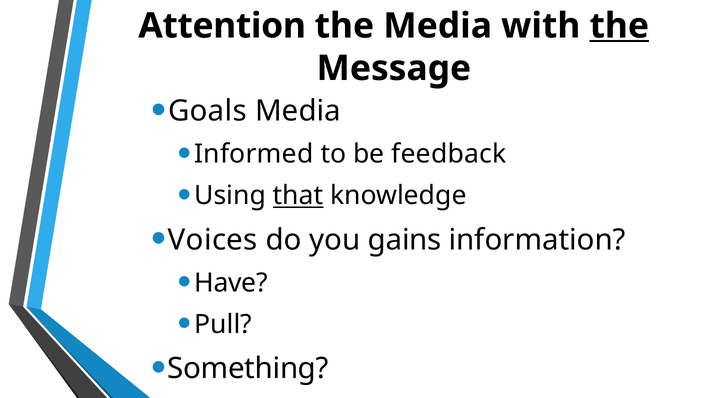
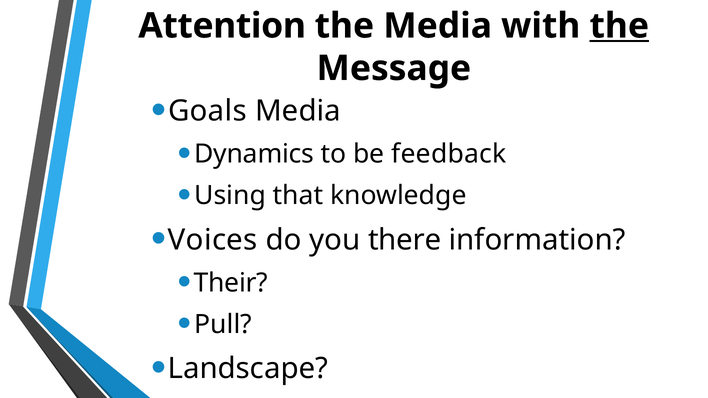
Informed: Informed -> Dynamics
that underline: present -> none
gains: gains -> there
Have: Have -> Their
Something: Something -> Landscape
